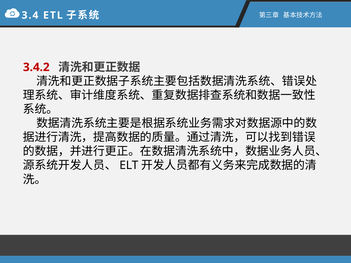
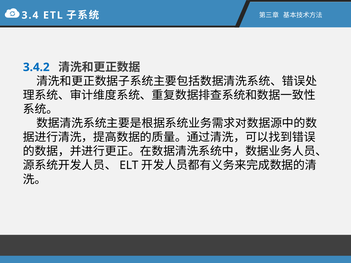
3.4.2 colour: red -> blue
